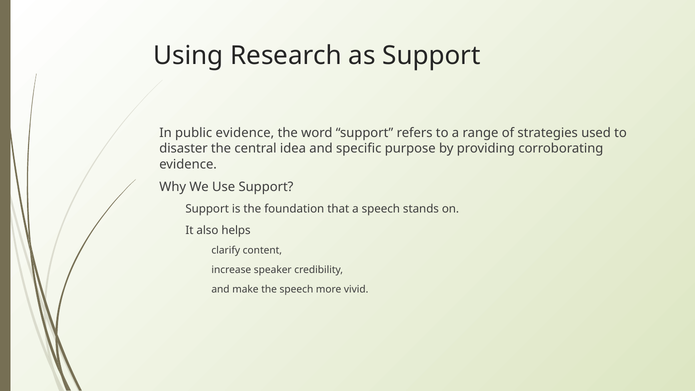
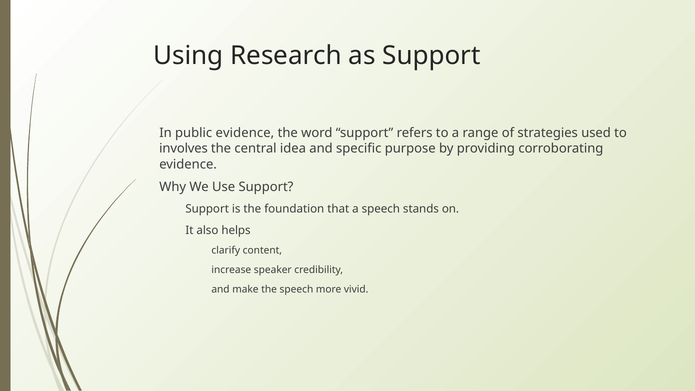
disaster: disaster -> involves
